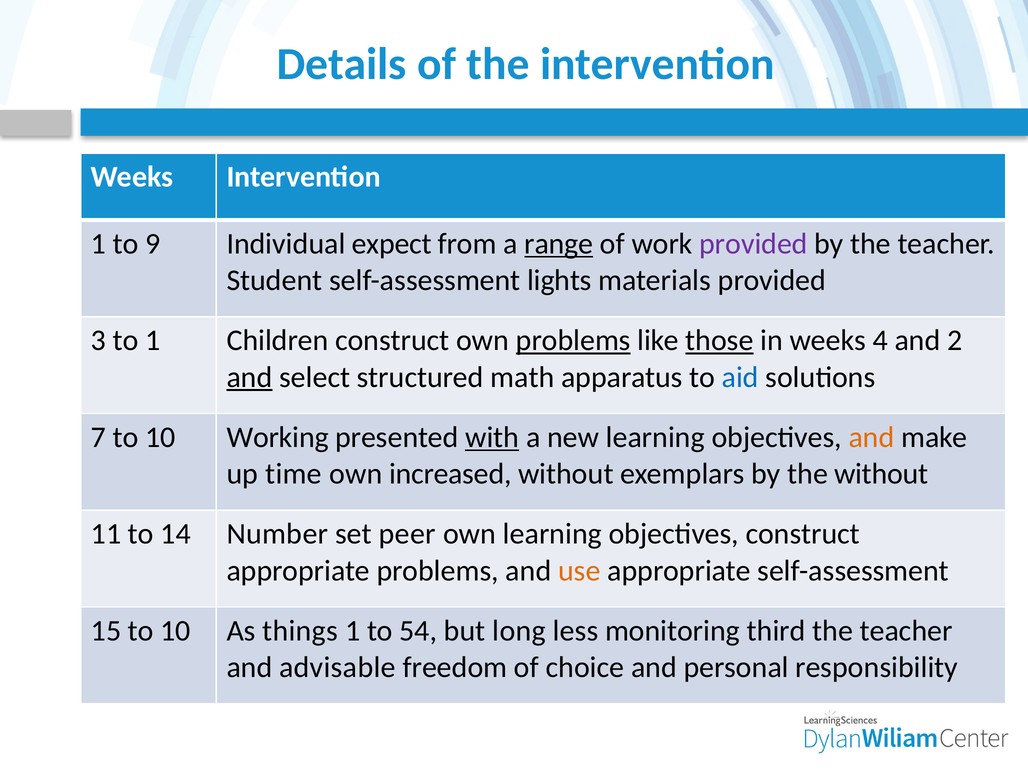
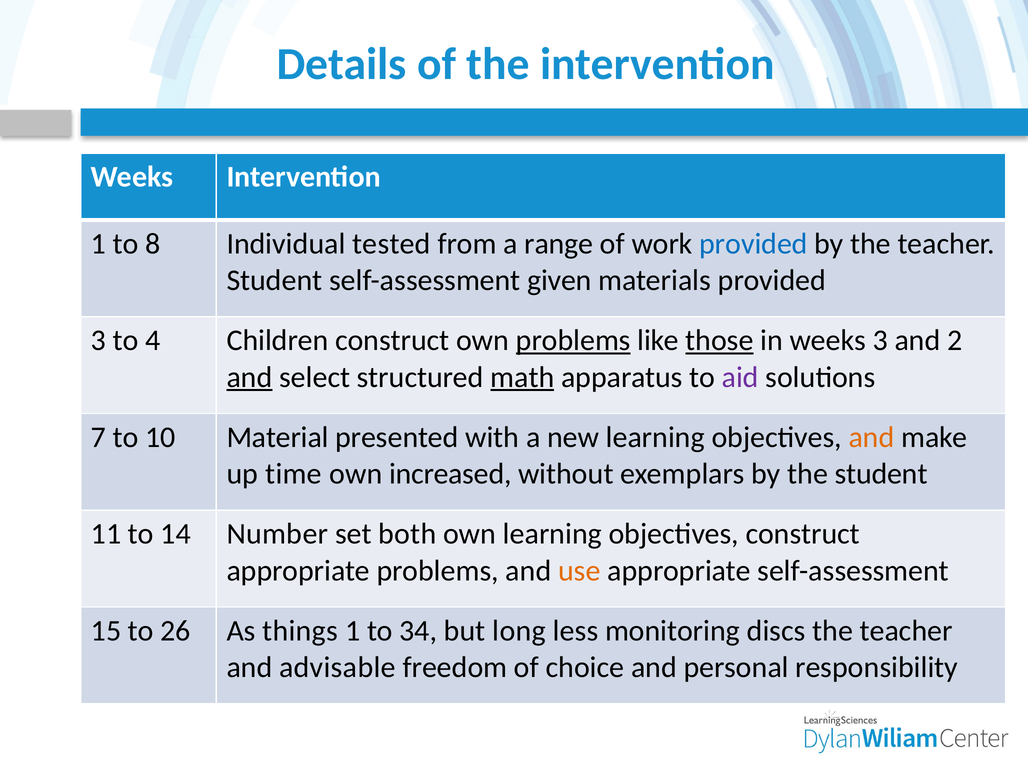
9: 9 -> 8
expect: expect -> tested
range underline: present -> none
provided at (753, 244) colour: purple -> blue
lights: lights -> given
to 1: 1 -> 4
weeks 4: 4 -> 3
math underline: none -> present
aid colour: blue -> purple
Working: Working -> Material
with underline: present -> none
the without: without -> student
peer: peer -> both
15 to 10: 10 -> 26
54: 54 -> 34
third: third -> discs
